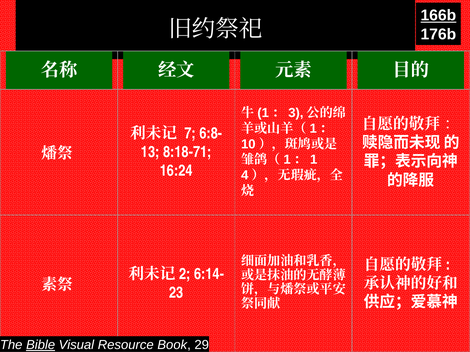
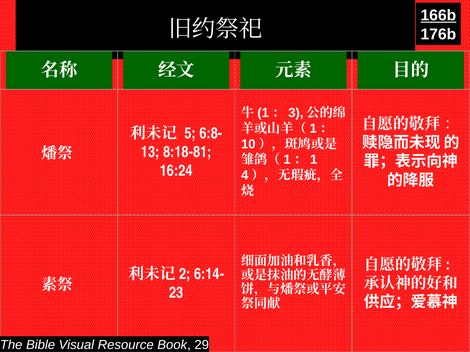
7: 7 -> 5
8:18-71: 8:18-71 -> 8:18-81
Bible underline: present -> none
